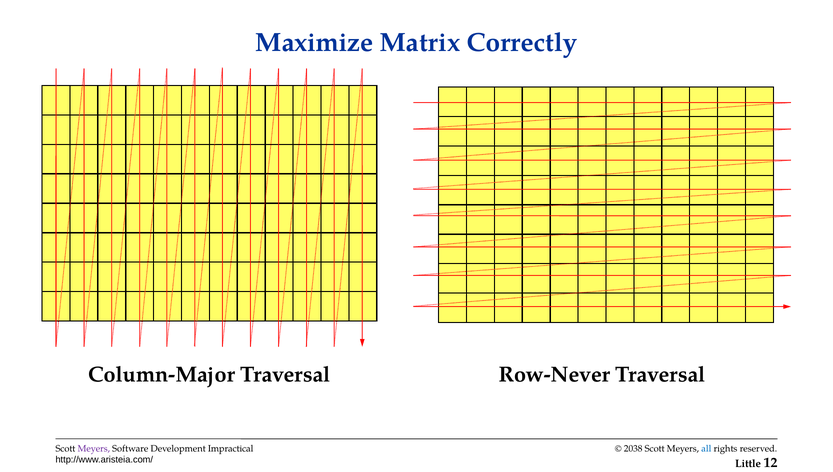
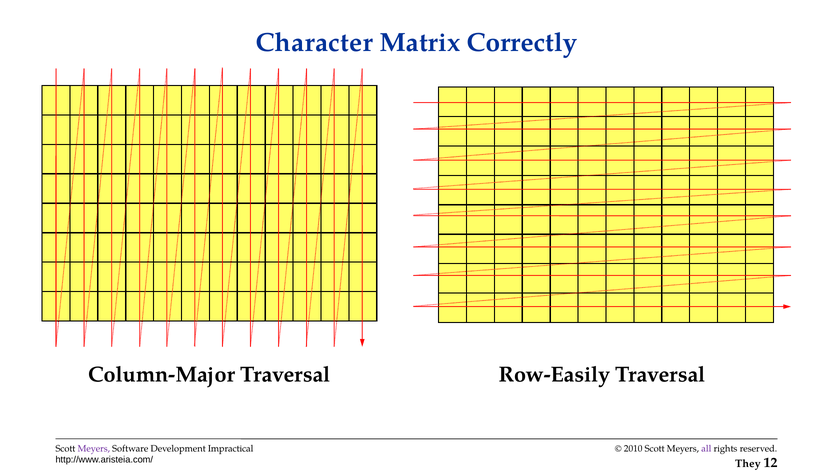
Maximize: Maximize -> Character
Row-Never: Row-Never -> Row-Easily
2038: 2038 -> 2010
all colour: blue -> purple
Little: Little -> They
